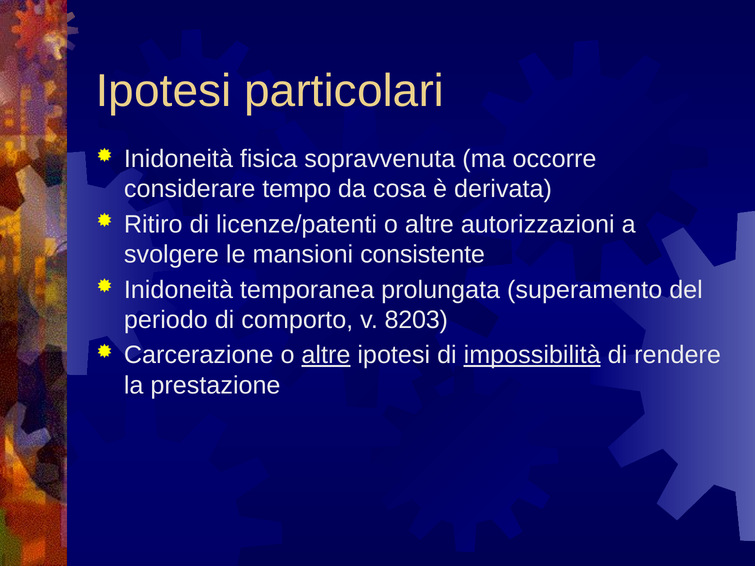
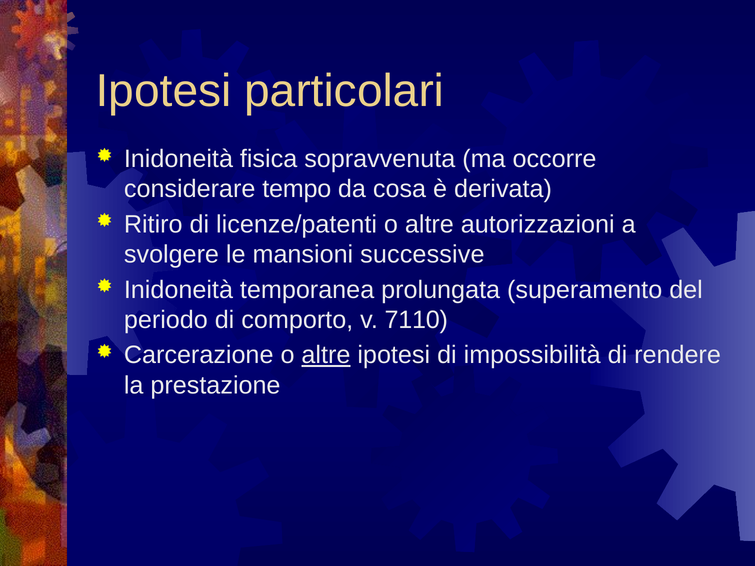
consistente: consistente -> successive
8203: 8203 -> 7110
impossibilità underline: present -> none
